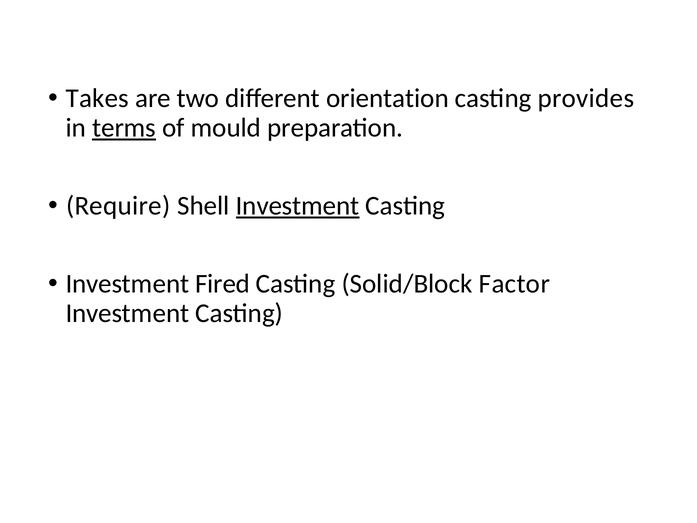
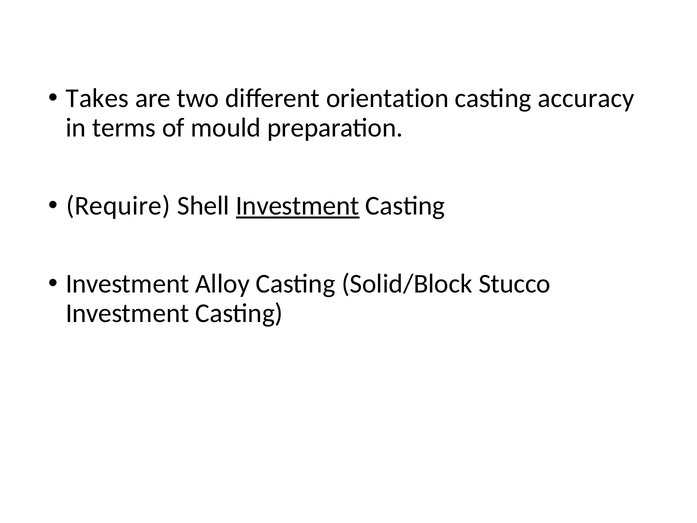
provides: provides -> accuracy
terms underline: present -> none
Fired: Fired -> Alloy
Factor: Factor -> Stucco
